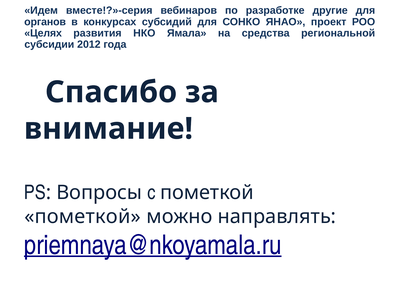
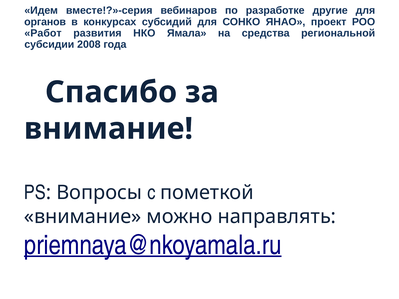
Целях: Целях -> Работ
2012: 2012 -> 2008
пометкой at (83, 217): пометкой -> внимание
